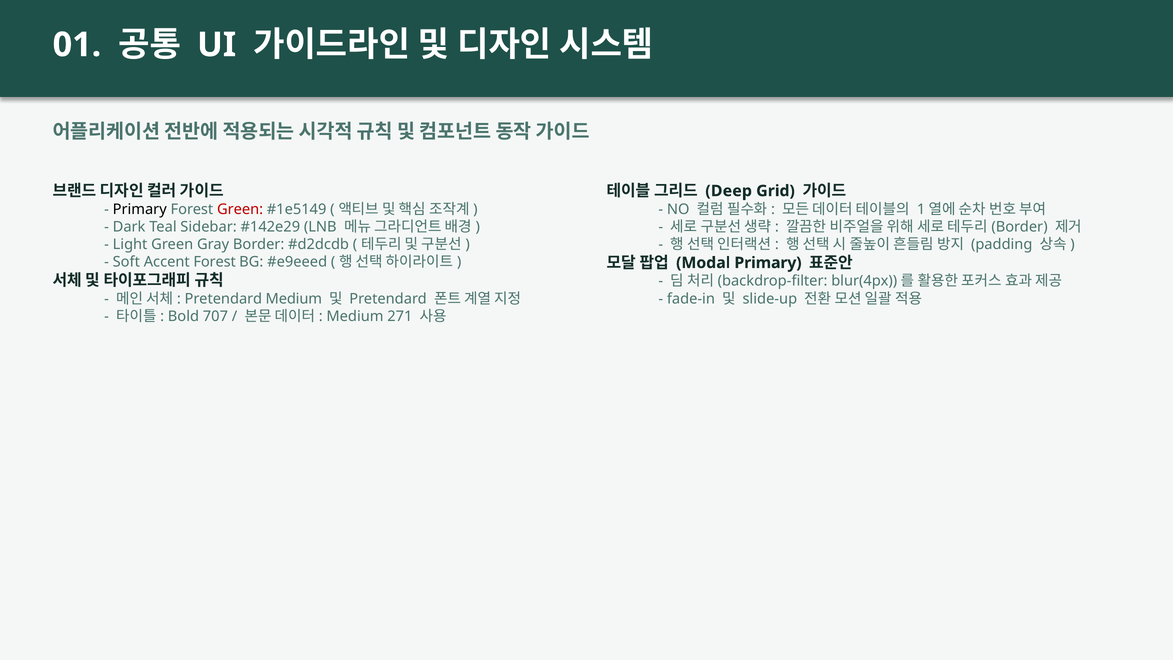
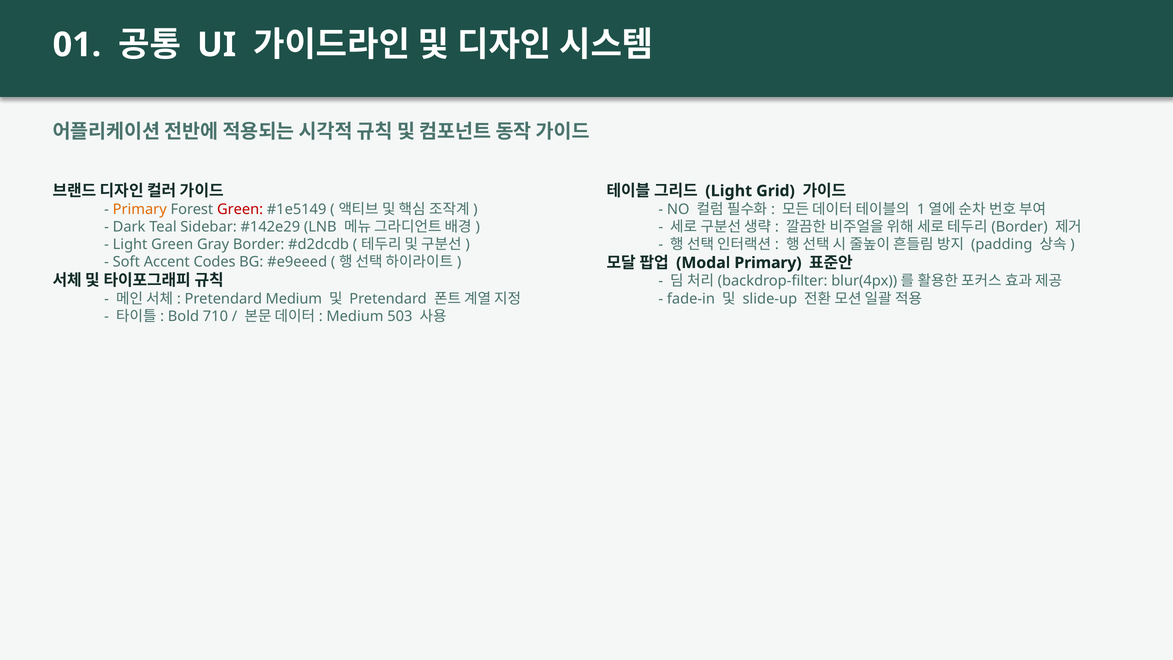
Deep at (729, 191): Deep -> Light
Primary at (140, 209) colour: black -> orange
Accent Forest: Forest -> Codes
707: 707 -> 710
271: 271 -> 503
